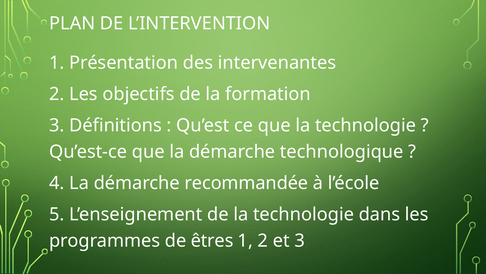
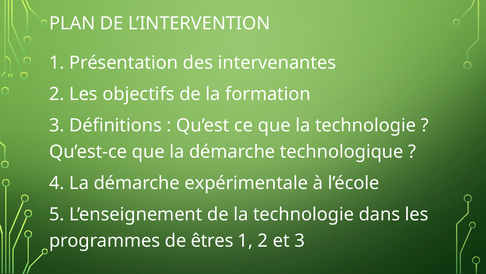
recommandée: recommandée -> expérimentale
